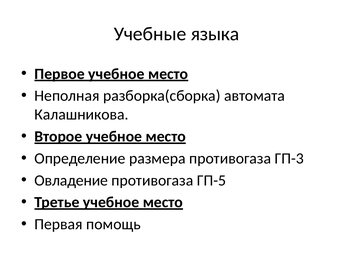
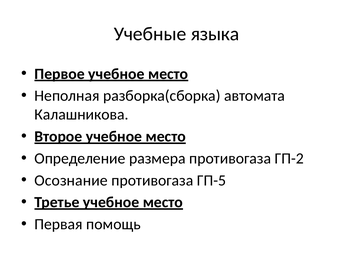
ГП-3: ГП-3 -> ГП-2
Овладение: Овладение -> Осознание
